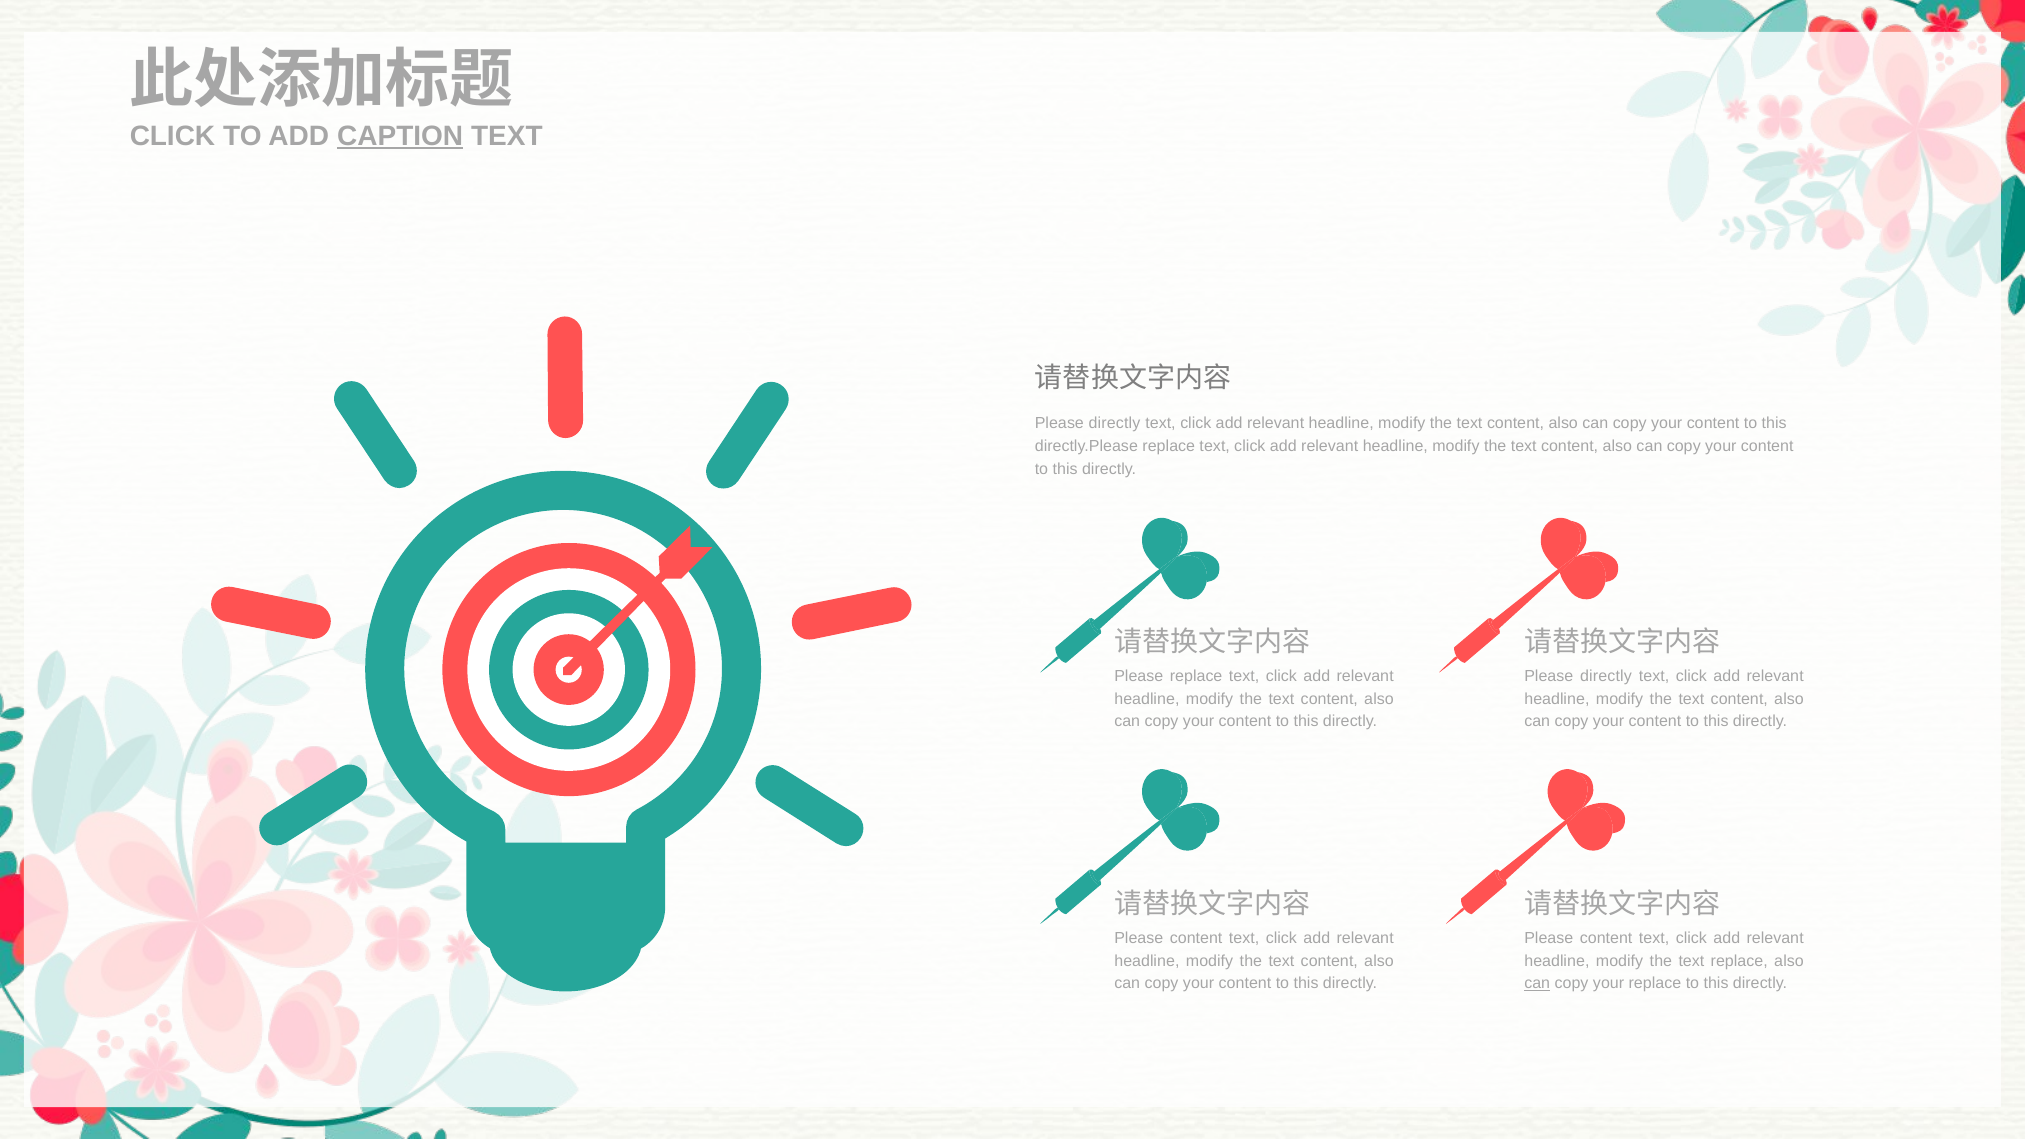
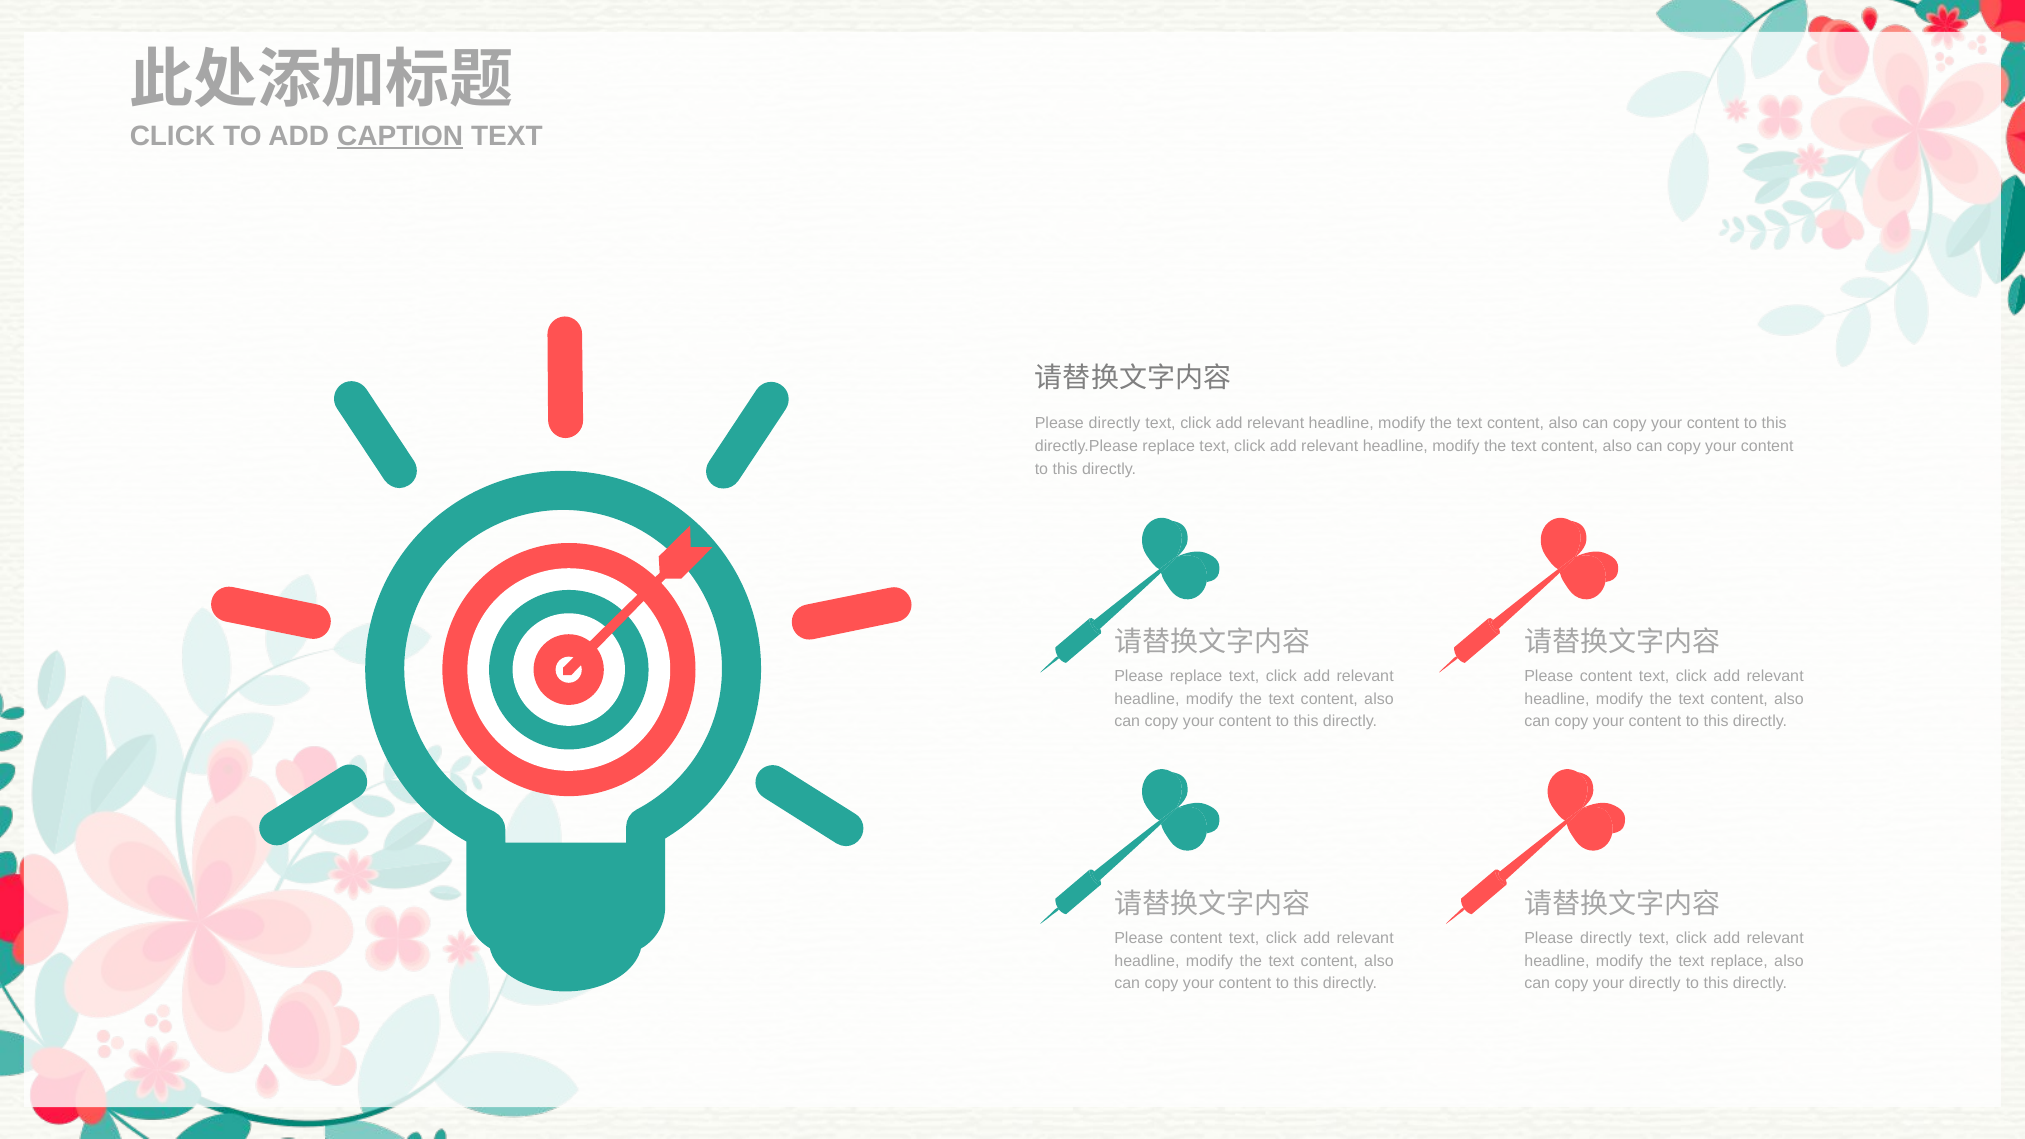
directly at (1606, 676): directly -> content
content at (1606, 938): content -> directly
can at (1537, 984) underline: present -> none
your replace: replace -> directly
